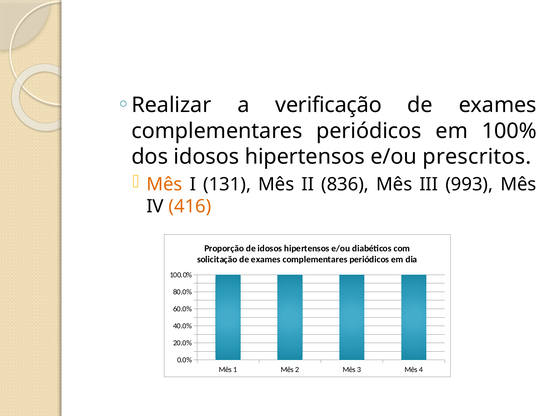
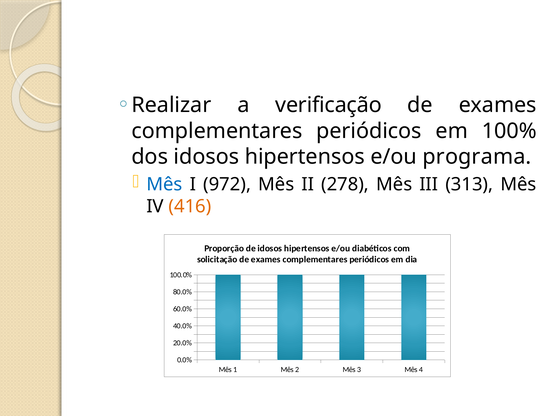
prescritos: prescritos -> programa
Mês at (164, 184) colour: orange -> blue
131: 131 -> 972
836: 836 -> 278
993: 993 -> 313
